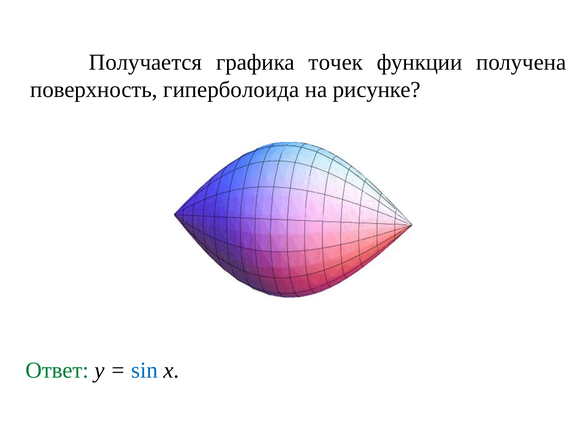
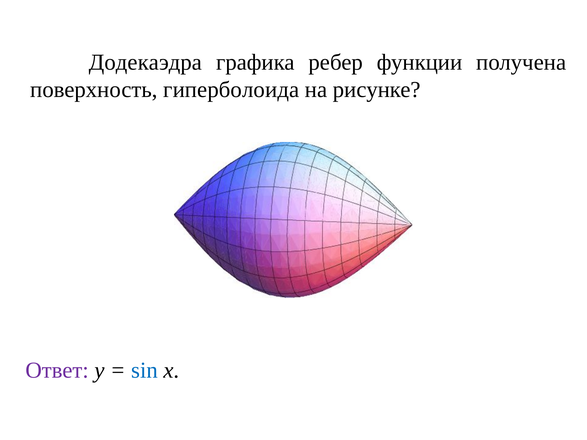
Получается: Получается -> Додекаэдра
точек: точек -> ребер
Ответ colour: green -> purple
